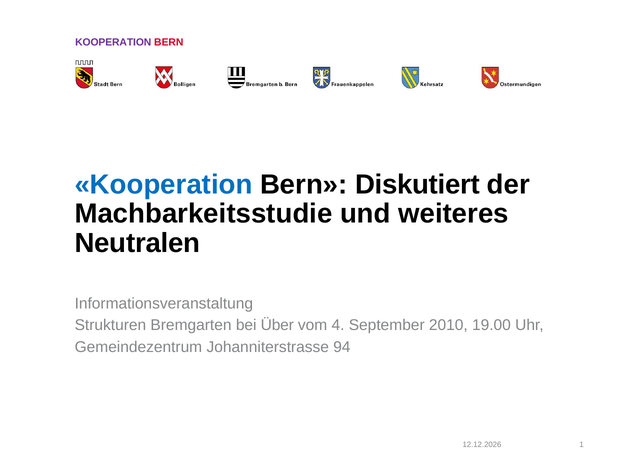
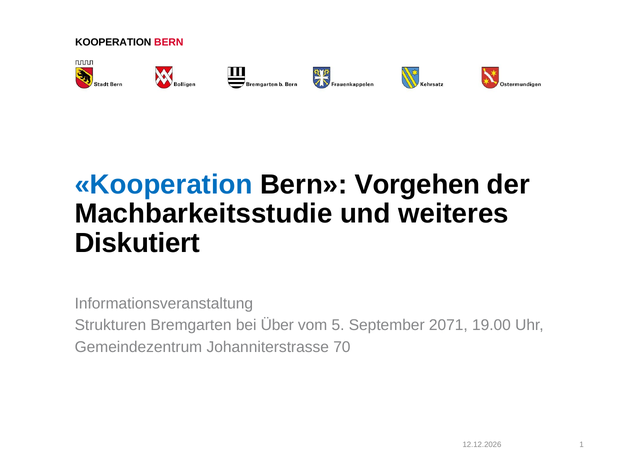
KOOPERATION at (113, 42) colour: purple -> black
Diskutiert: Diskutiert -> Vorgehen
Neutralen: Neutralen -> Diskutiert
4: 4 -> 5
2010: 2010 -> 2071
94: 94 -> 70
